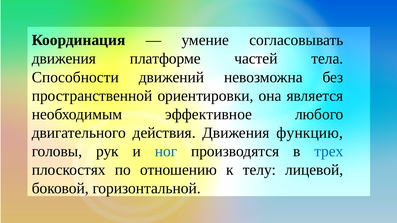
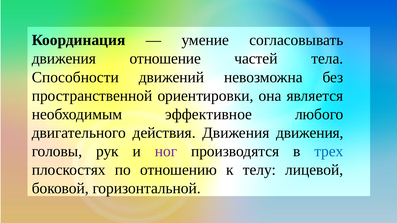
платформе: платформе -> отношение
Движения функцию: функцию -> движения
ног colour: blue -> purple
